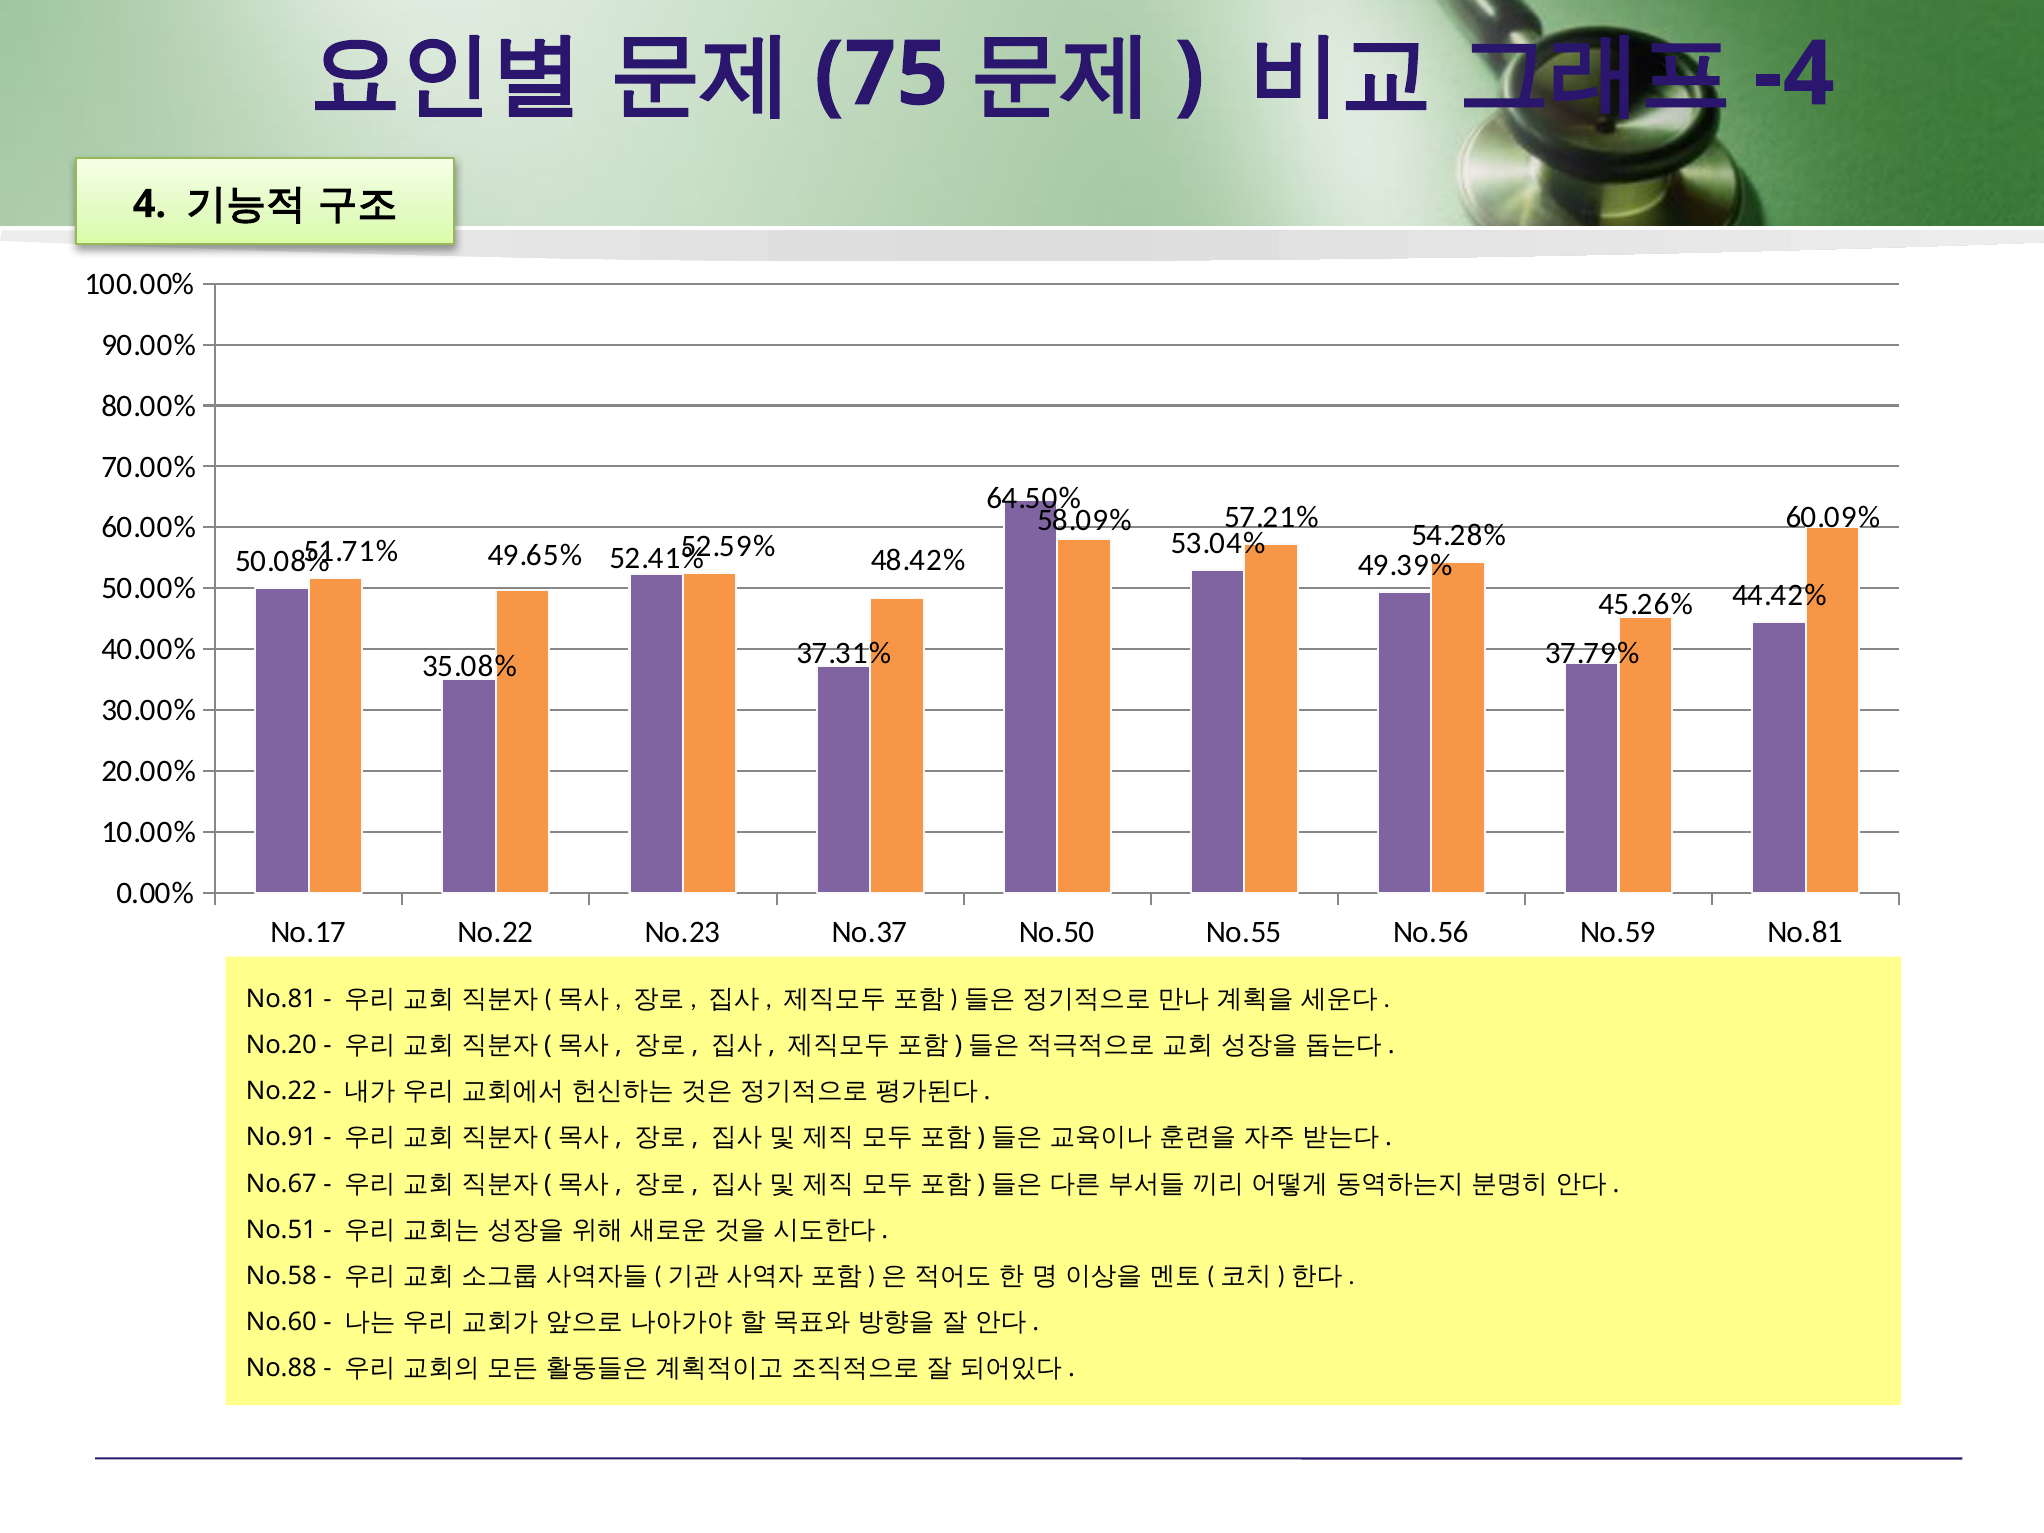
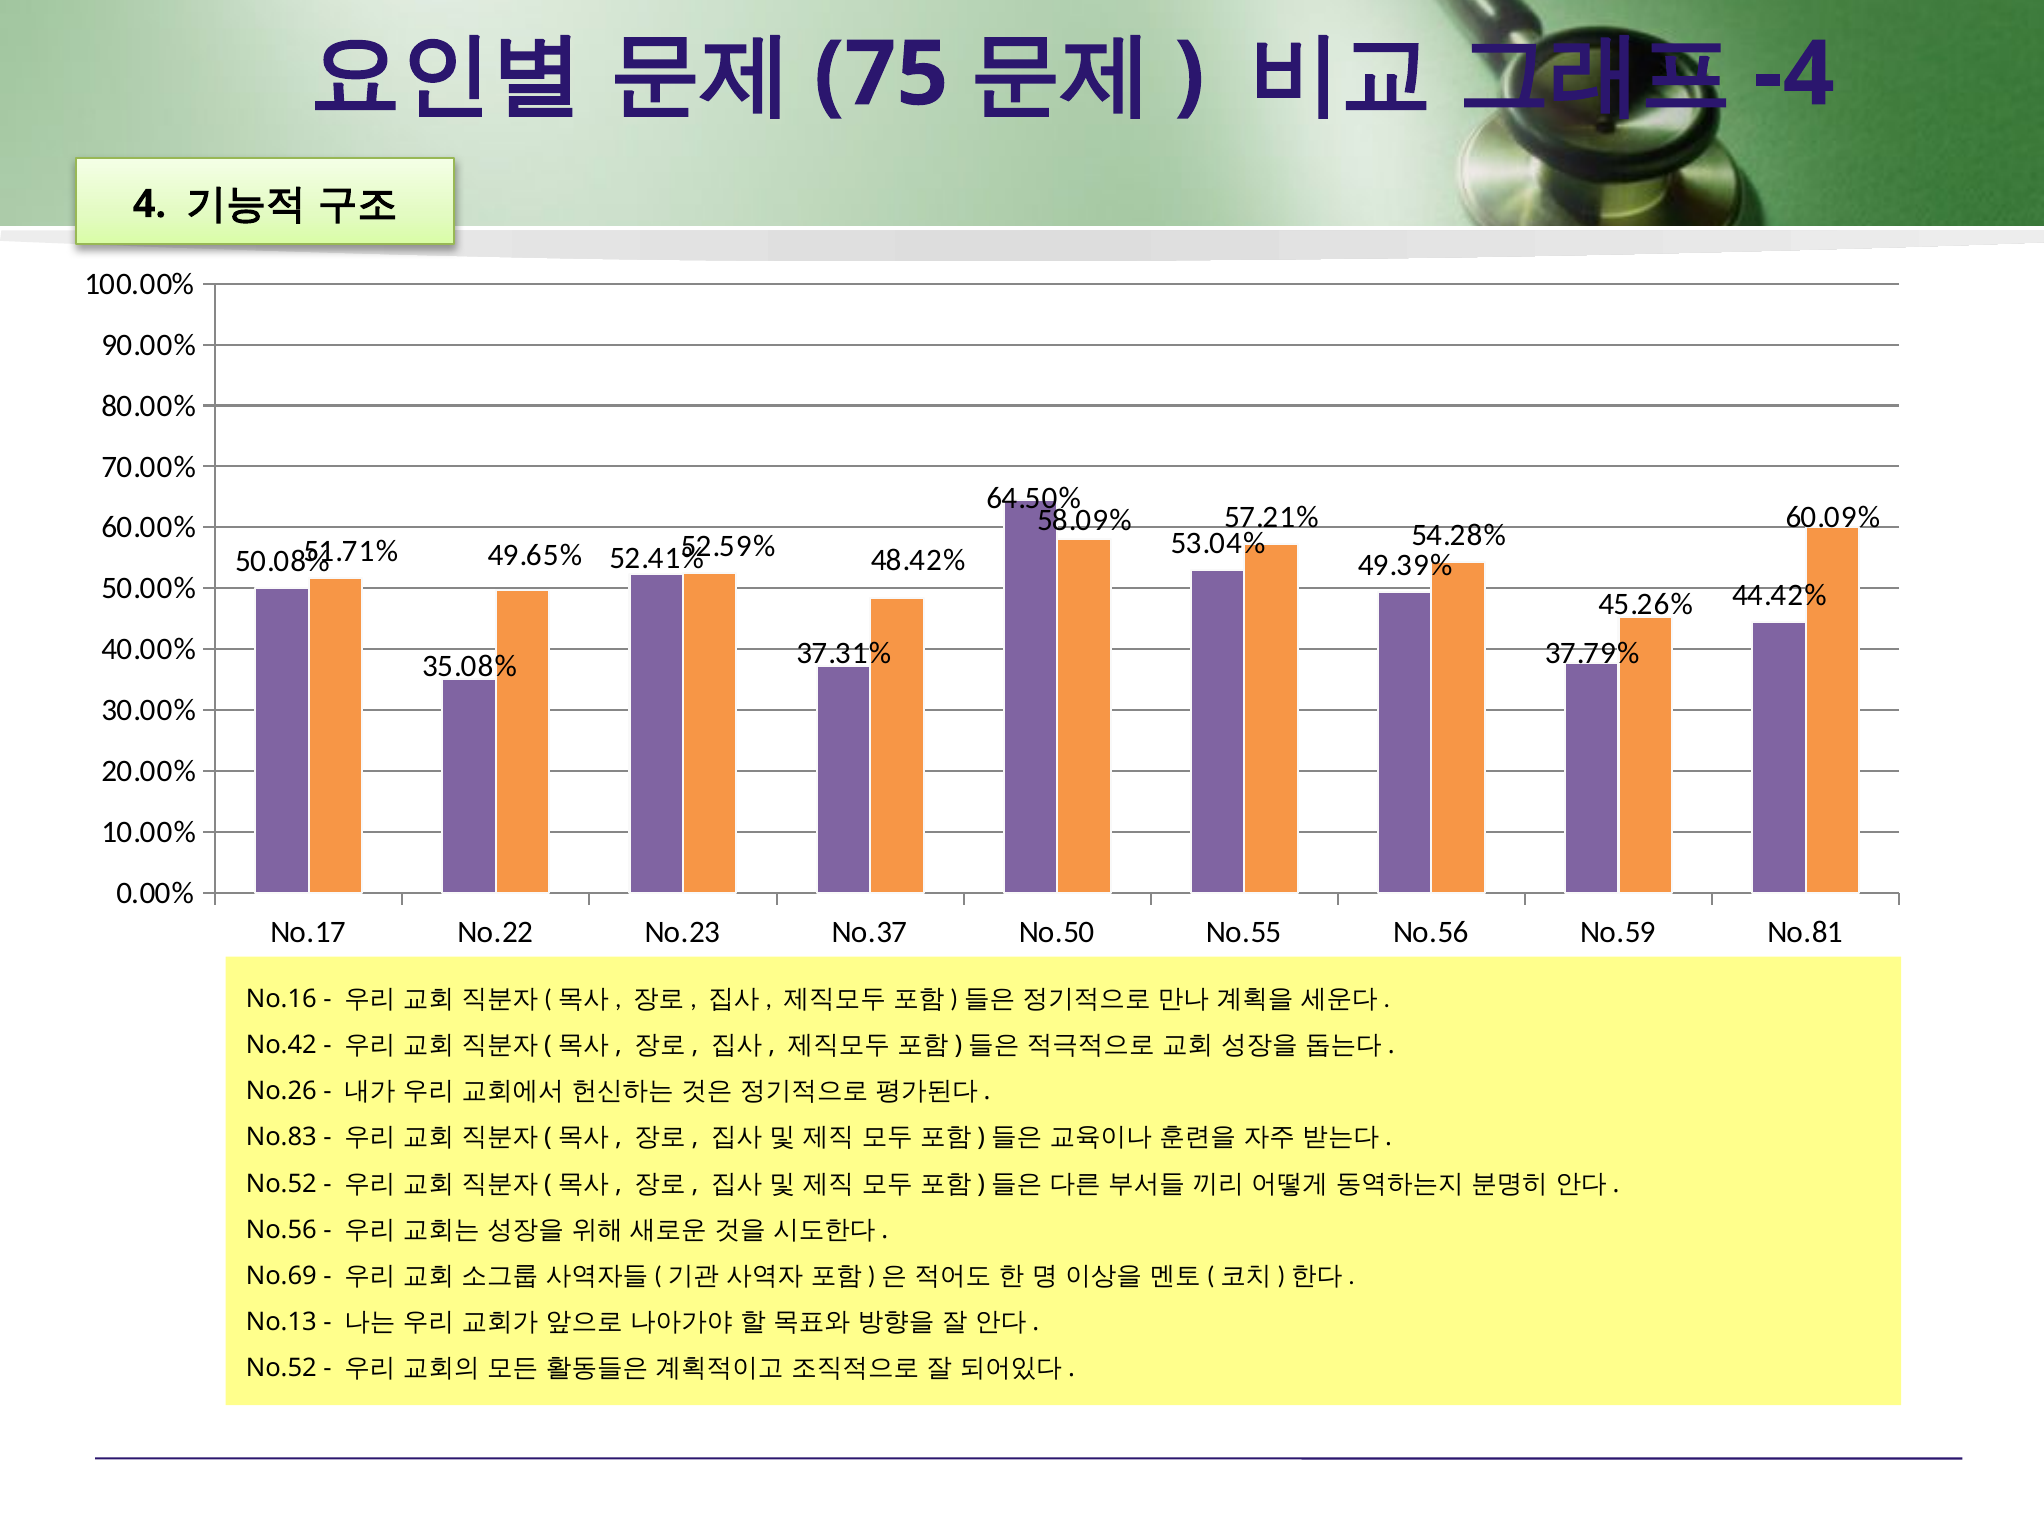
No.81 at (281, 999): No.81 -> No.16
No.20: No.20 -> No.42
No.22 at (281, 1091): No.22 -> No.26
No.91: No.91 -> No.83
No.67 at (281, 1184): No.67 -> No.52
No.51 at (281, 1230): No.51 -> No.56
No.58: No.58 -> No.69
No.60: No.60 -> No.13
No.88 at (281, 1368): No.88 -> No.52
